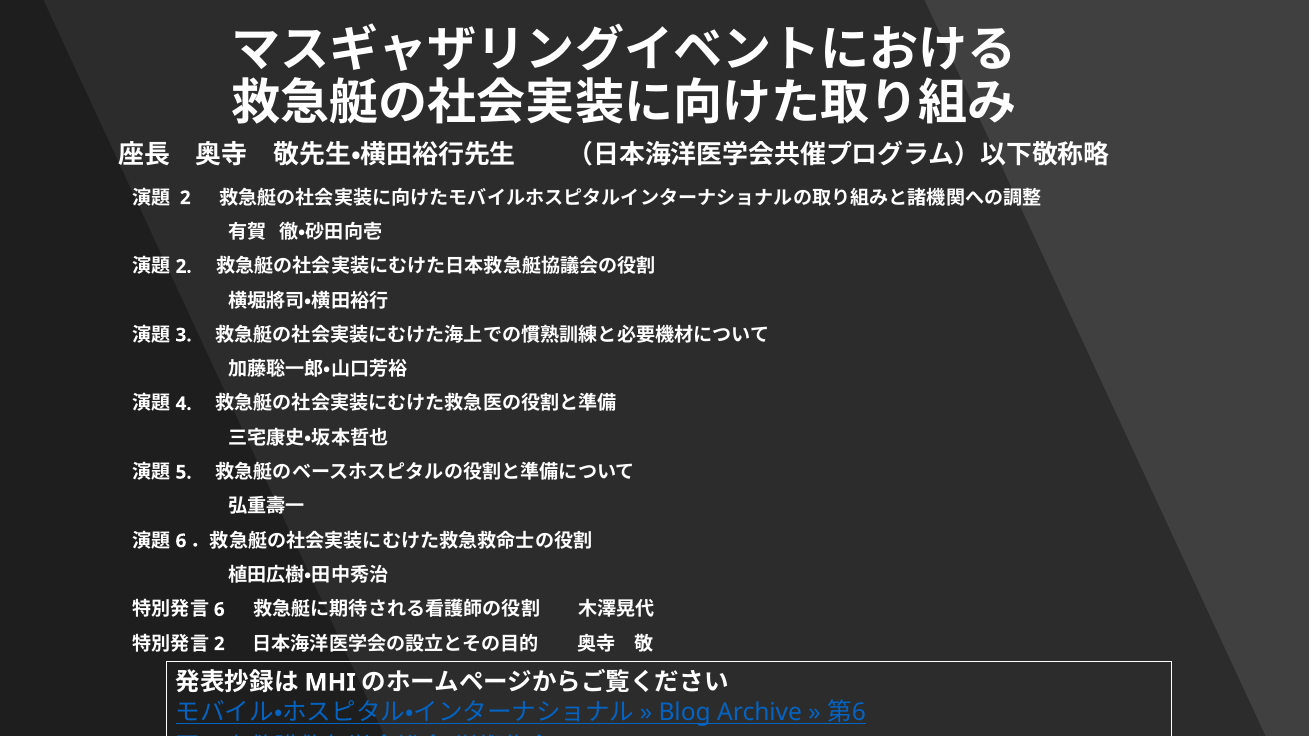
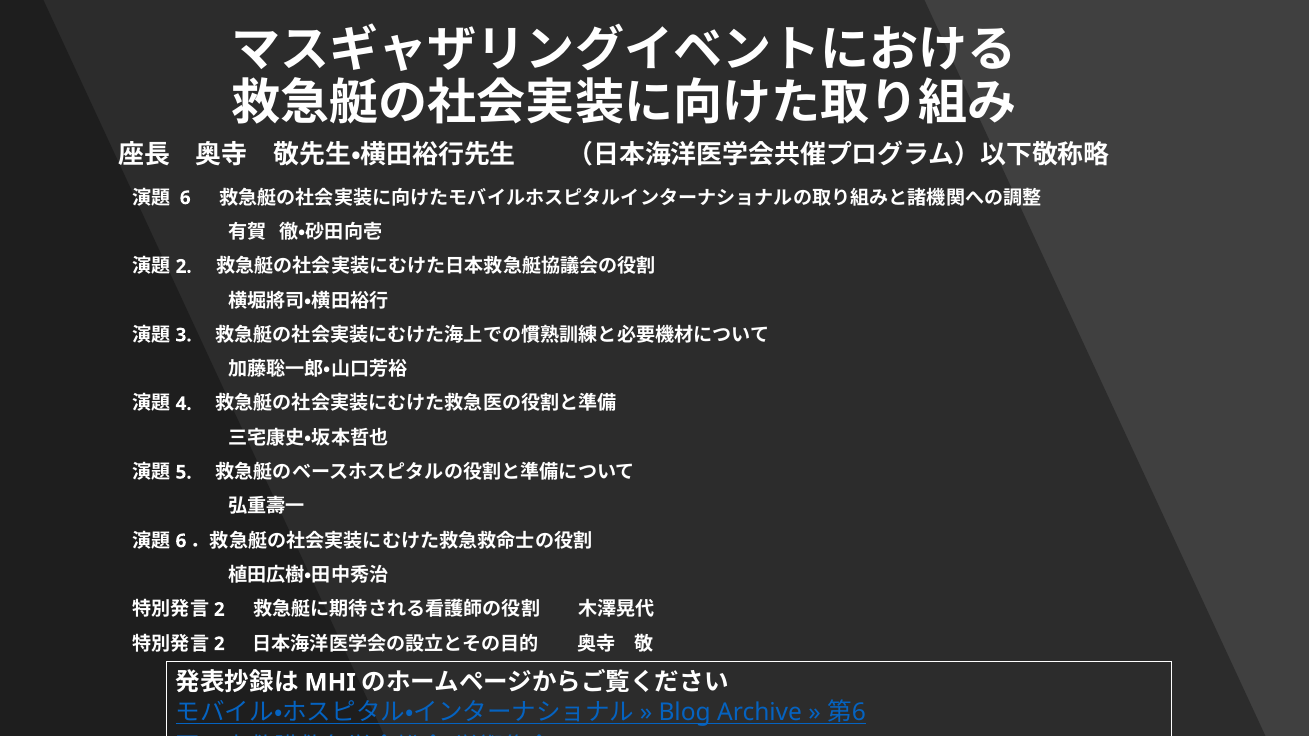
2 at (185, 198): 2 -> 6
6 at (219, 610): 6 -> 2
